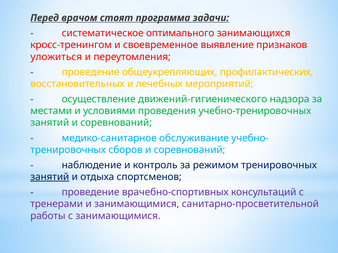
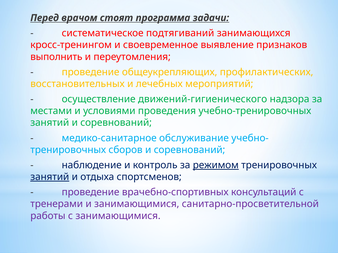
оптимального: оптимального -> подтягиваний
уложиться: уложиться -> выполнить
режимом underline: none -> present
